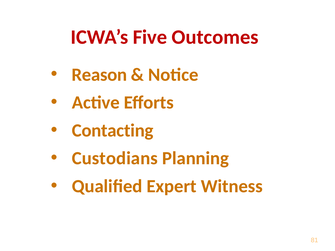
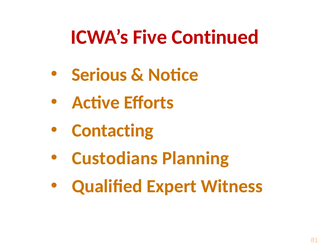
Outcomes: Outcomes -> Continued
Reason: Reason -> Serious
